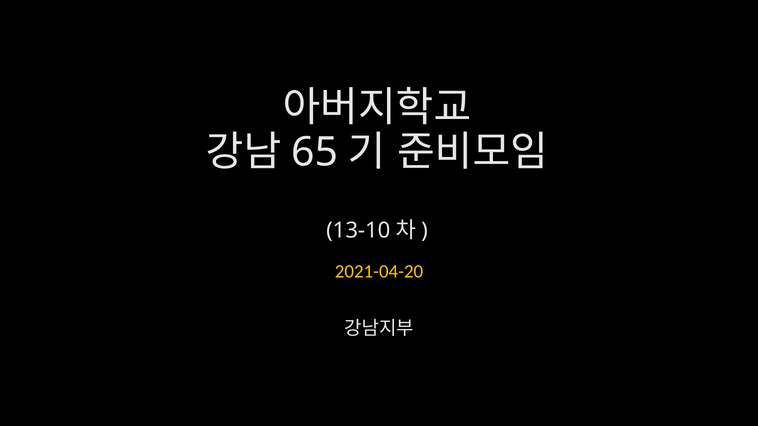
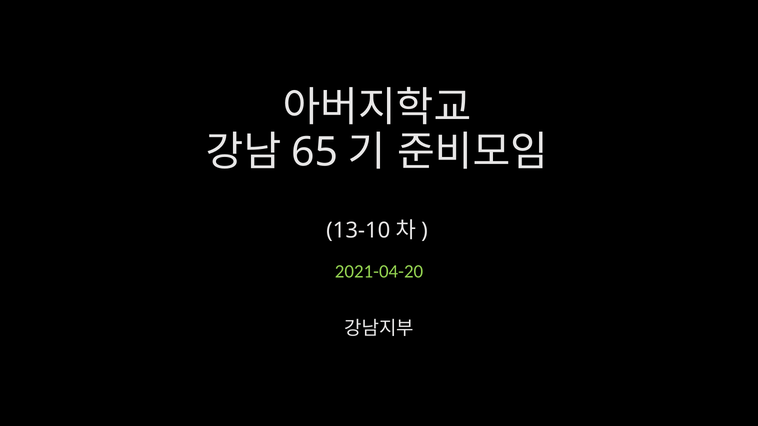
2021-04-20 colour: yellow -> light green
